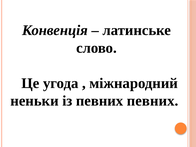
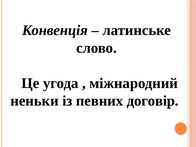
певних певних: певних -> договір
